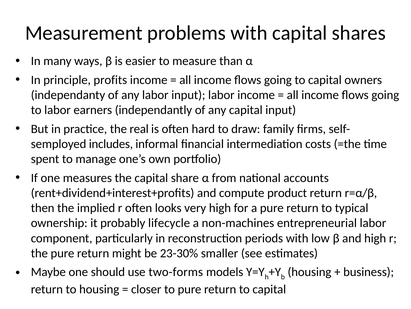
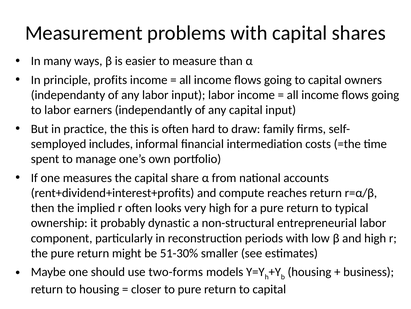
real: real -> this
product: product -> reaches
lifecycle: lifecycle -> dynastic
non-machines: non-machines -> non-structural
23-30%: 23-30% -> 51-30%
